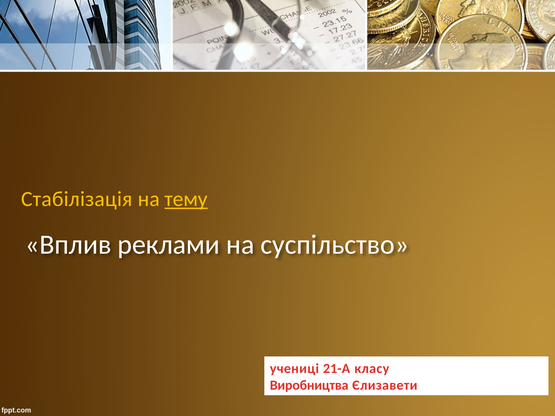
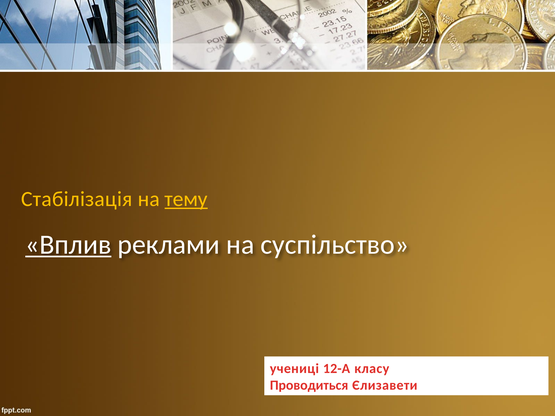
Вплив underline: none -> present
21-А: 21-А -> 12-А
Виробництва: Виробництва -> Проводиться
